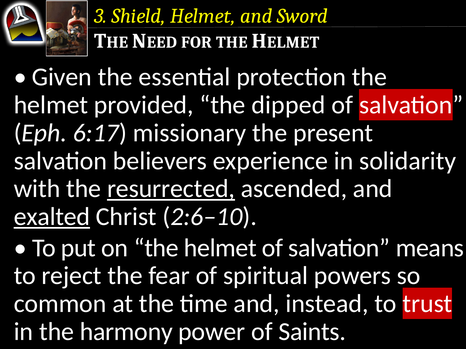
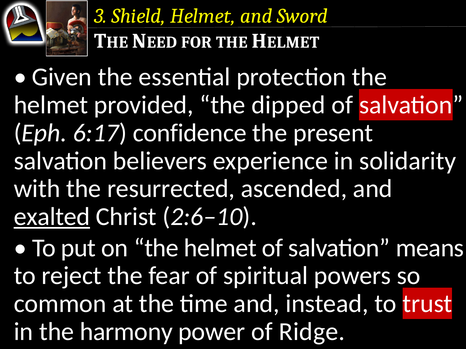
missionary: missionary -> confidence
resurrected underline: present -> none
Saints: Saints -> Ridge
